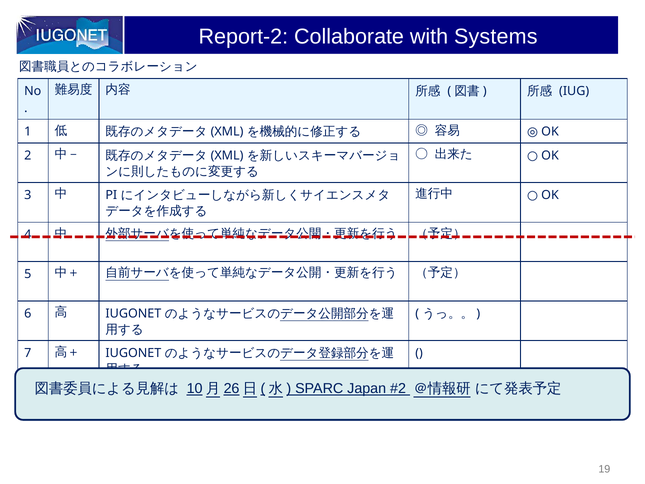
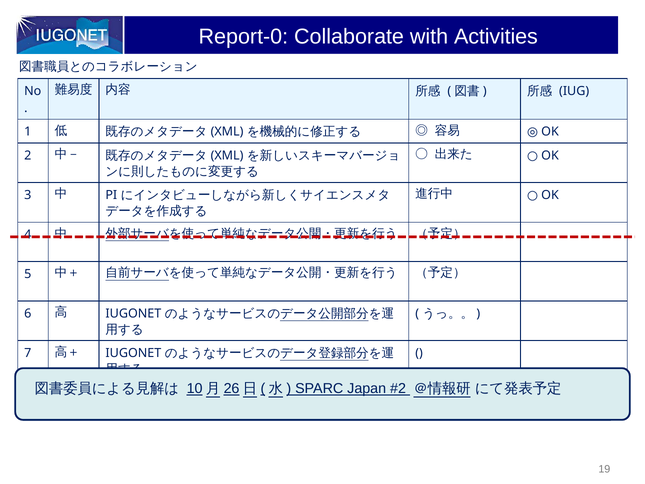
Report-2: Report-2 -> Report-0
Systems: Systems -> Activities
